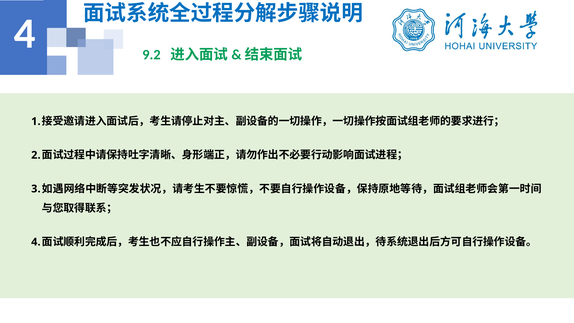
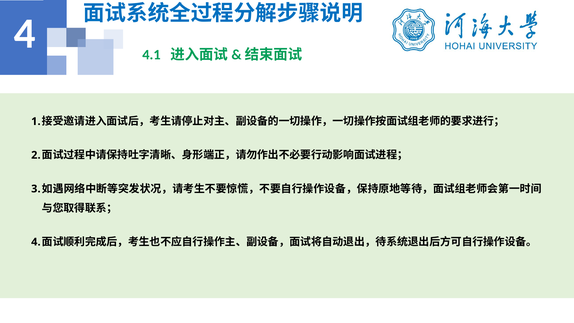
9.2: 9.2 -> 4.1
